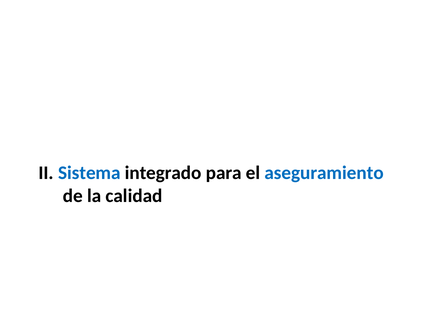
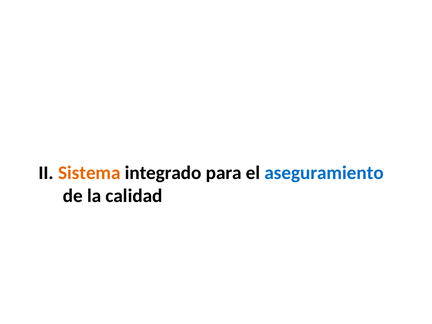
Sistema colour: blue -> orange
